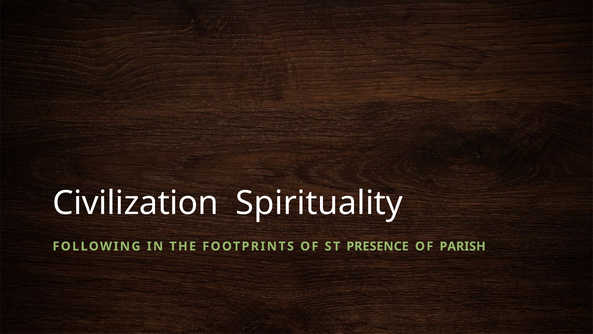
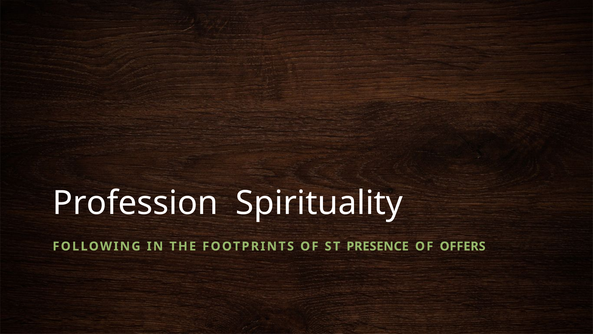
Civilization: Civilization -> Profession
PARISH: PARISH -> OFFERS
